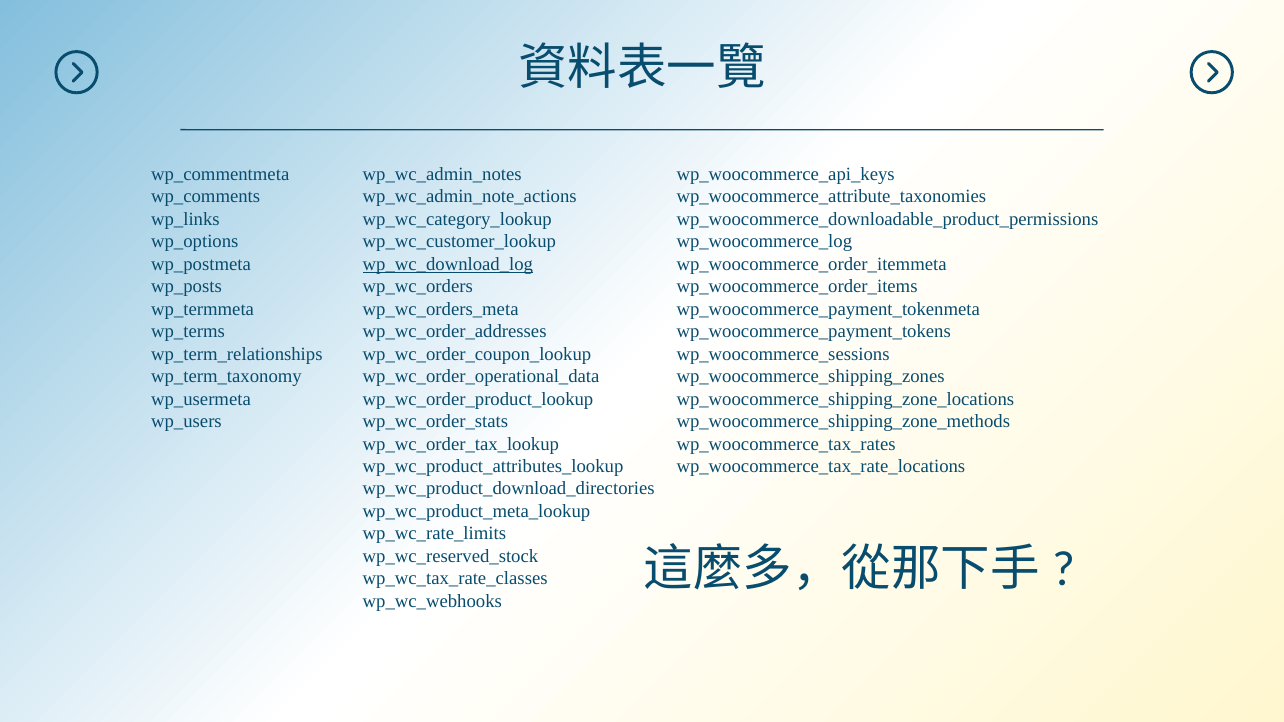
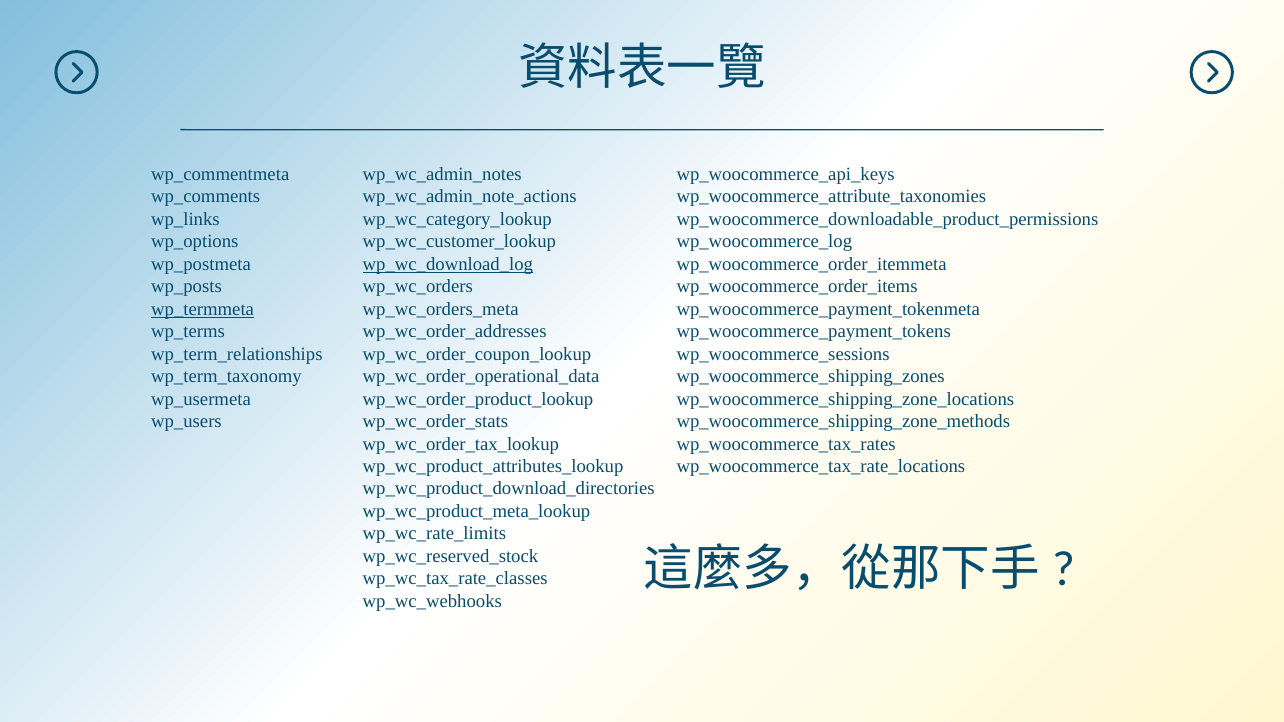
wp_termmeta underline: none -> present
